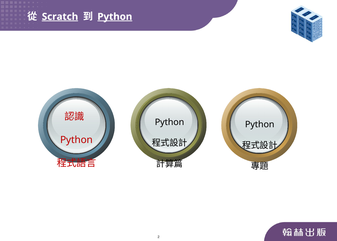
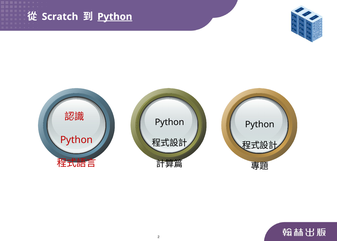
Scratch underline: present -> none
